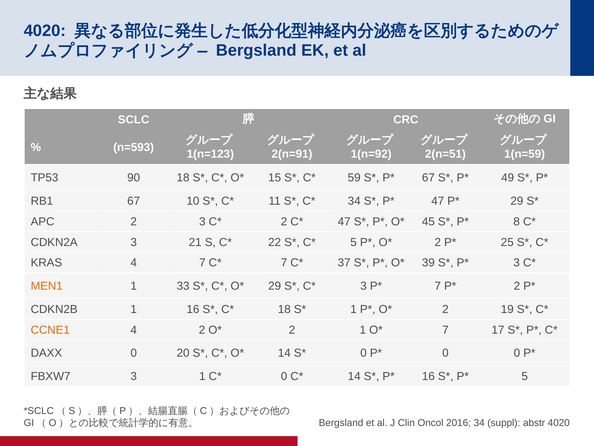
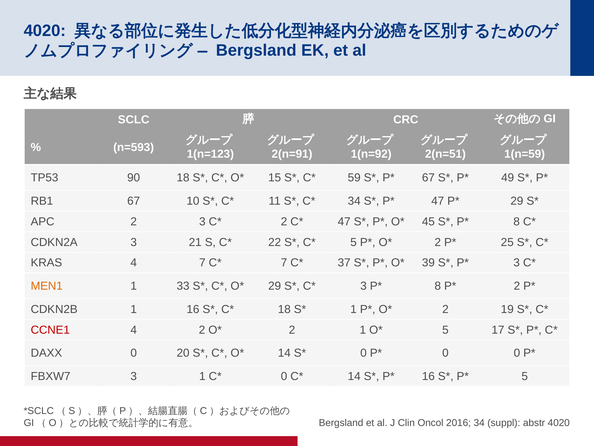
7 at (438, 286): 7 -> 8
CCNE1 colour: orange -> red
7 at (445, 330): 7 -> 5
